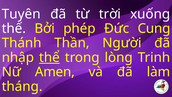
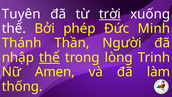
trời underline: none -> present
Cung: Cung -> Minh
tháng: tháng -> thống
